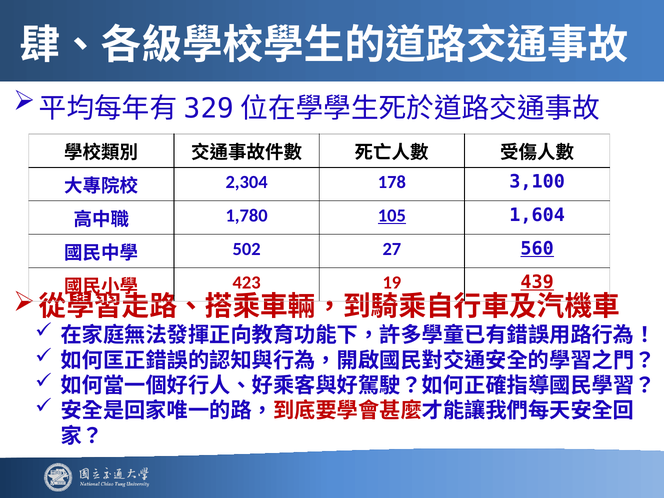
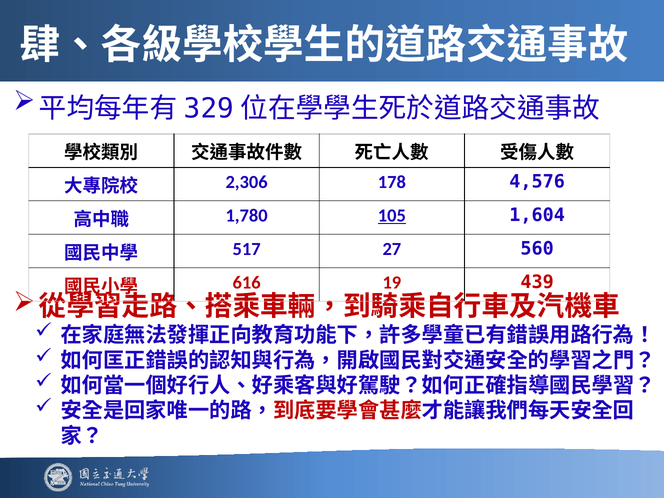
2,304: 2,304 -> 2,306
3,100: 3,100 -> 4,576
502: 502 -> 517
560 underline: present -> none
423: 423 -> 616
439 underline: present -> none
